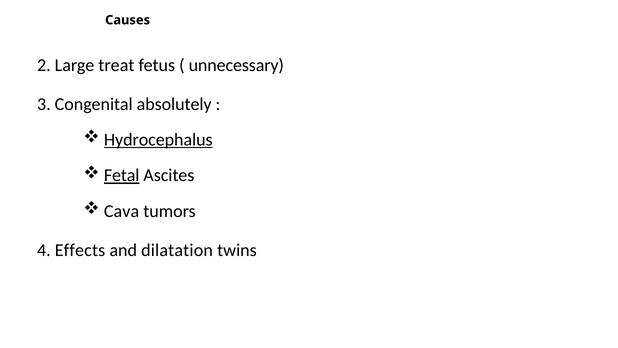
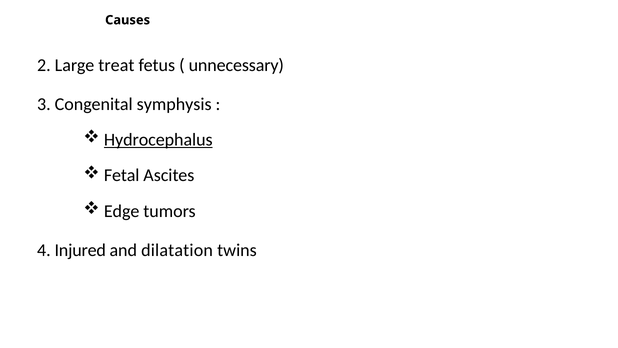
absolutely: absolutely -> symphysis
Fetal underline: present -> none
Cava: Cava -> Edge
Effects: Effects -> Injured
